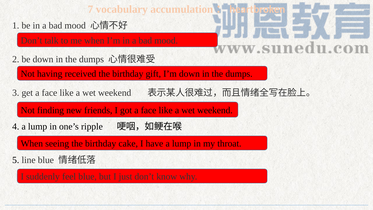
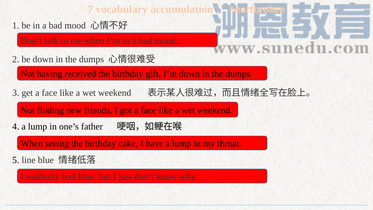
ripple: ripple -> father
